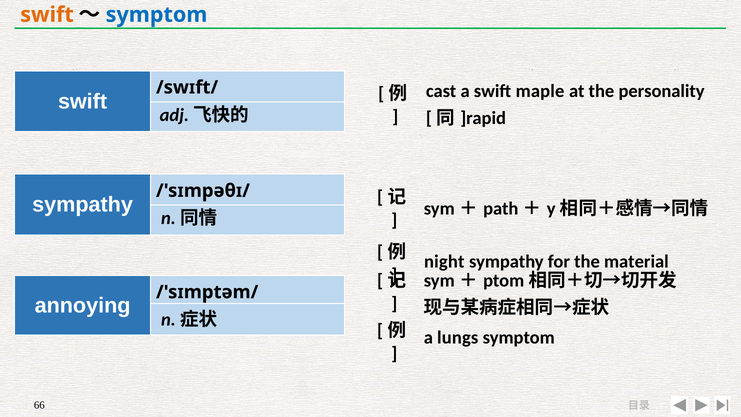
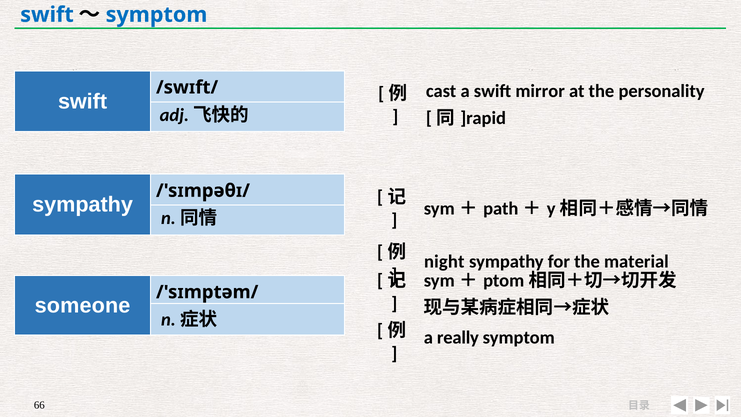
swift at (47, 15) colour: orange -> blue
maple: maple -> mirror
annoying: annoying -> someone
lungs: lungs -> really
